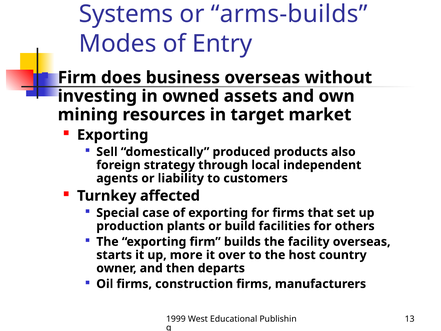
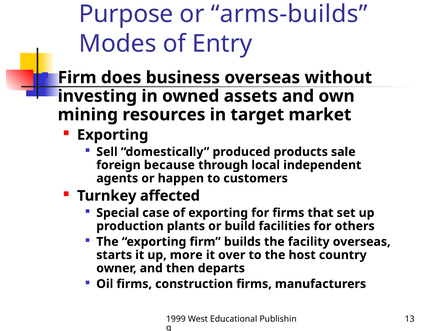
Systems: Systems -> Purpose
also: also -> sale
strategy: strategy -> because
liability: liability -> happen
